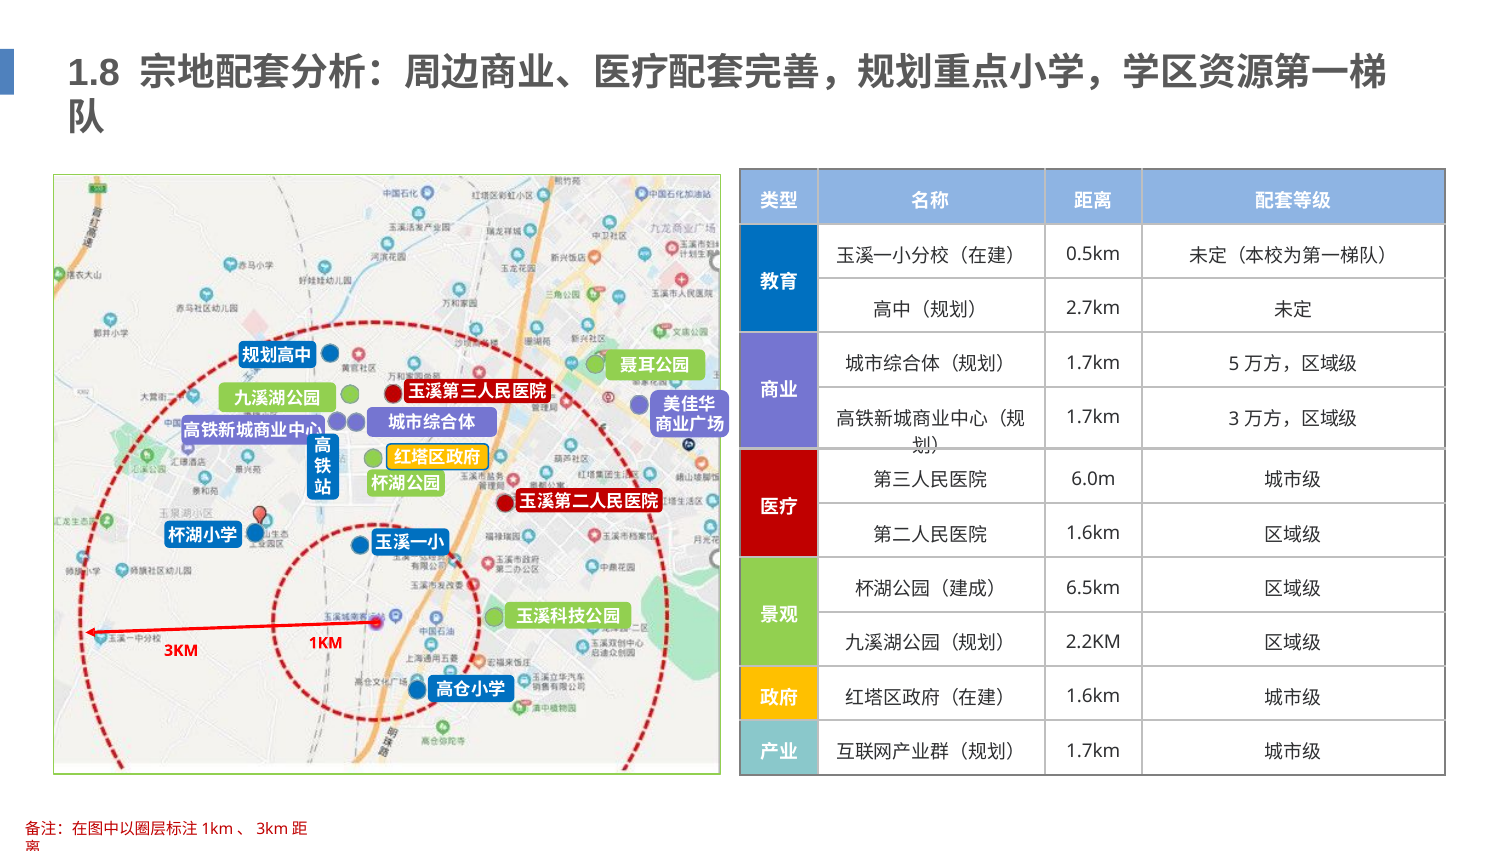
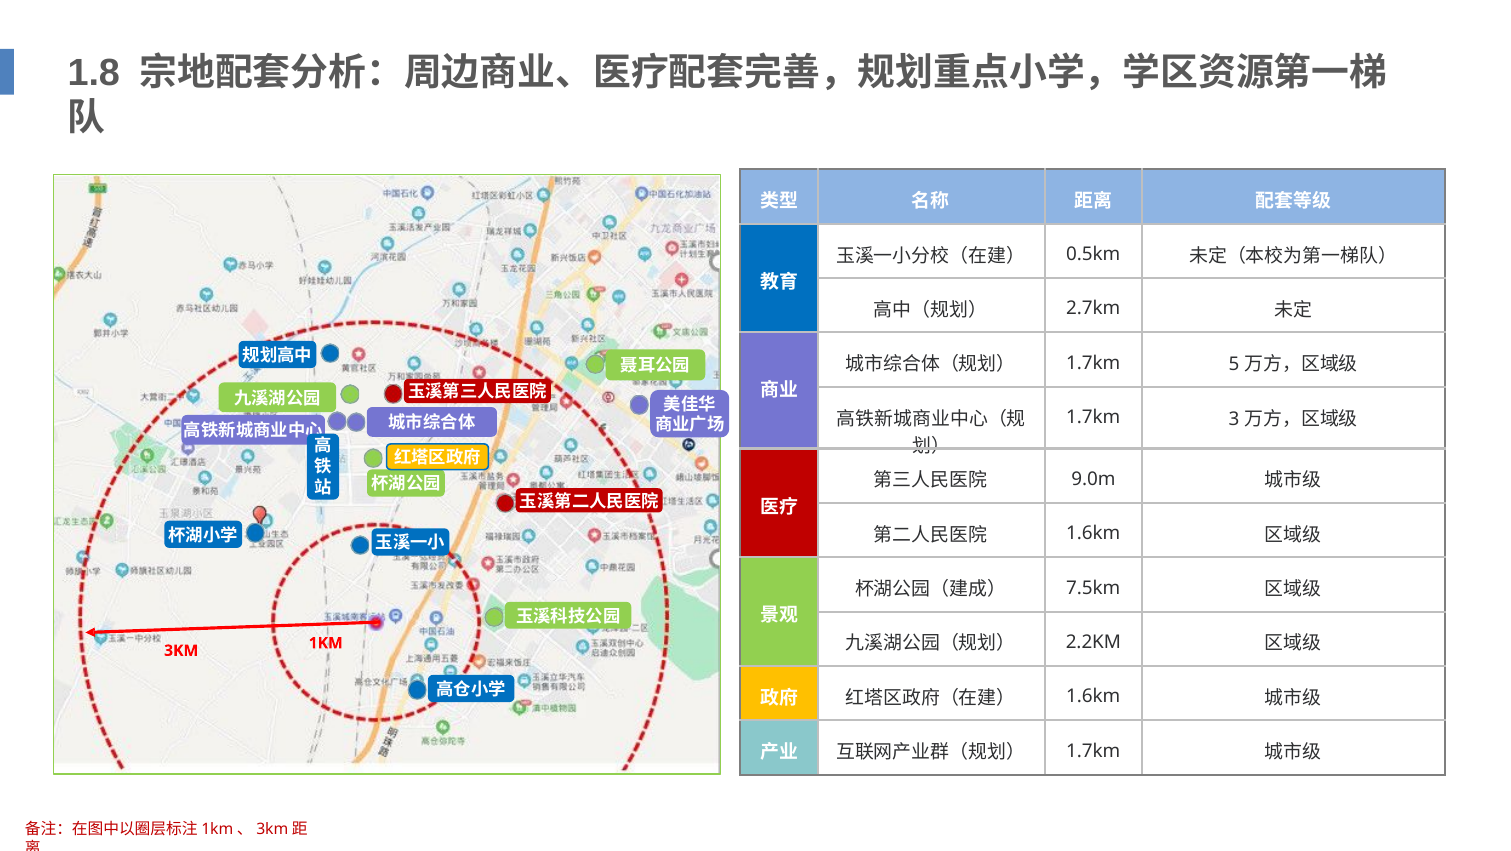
6.0m: 6.0m -> 9.0m
6.5km: 6.5km -> 7.5km
